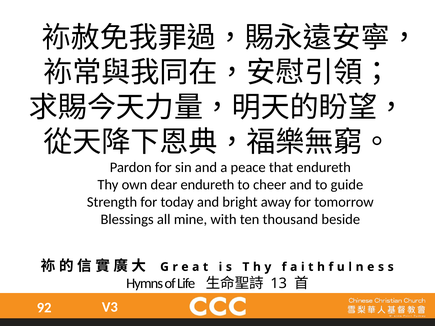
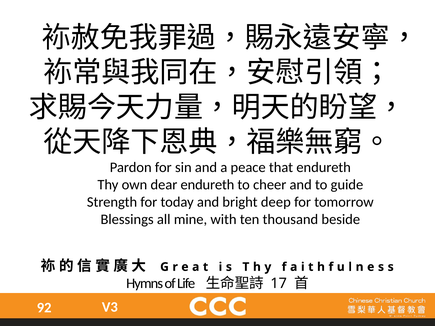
away: away -> deep
13: 13 -> 17
